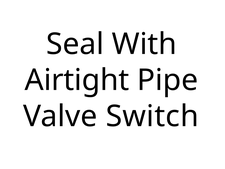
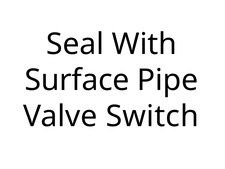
Airtight: Airtight -> Surface
